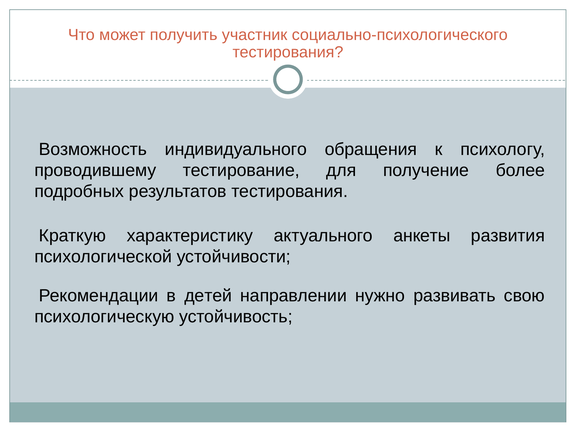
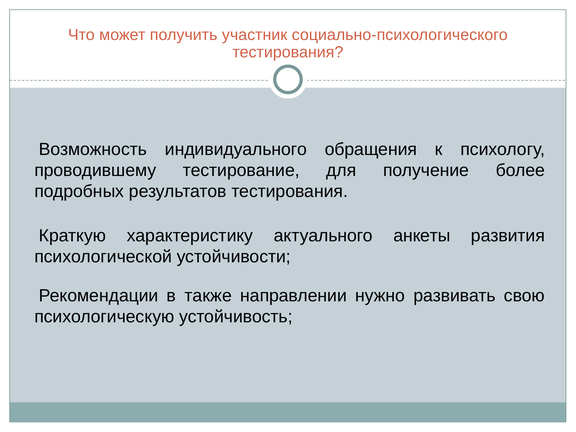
детей: детей -> также
